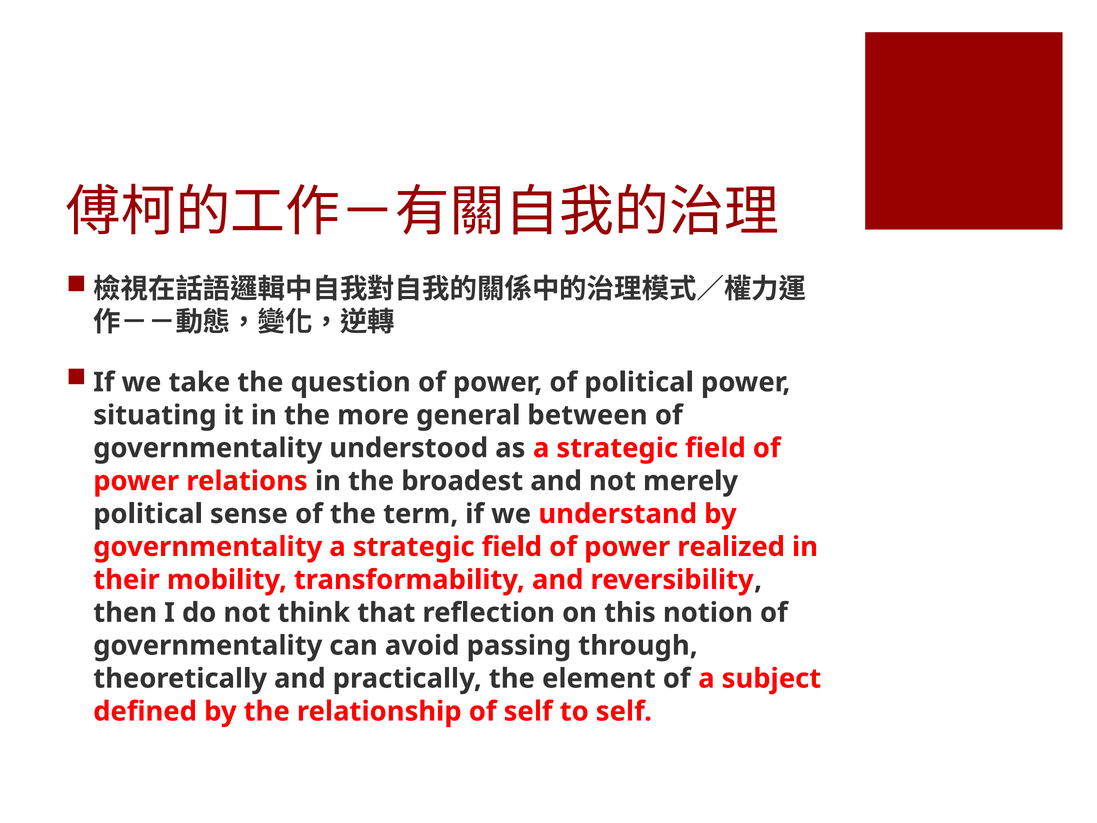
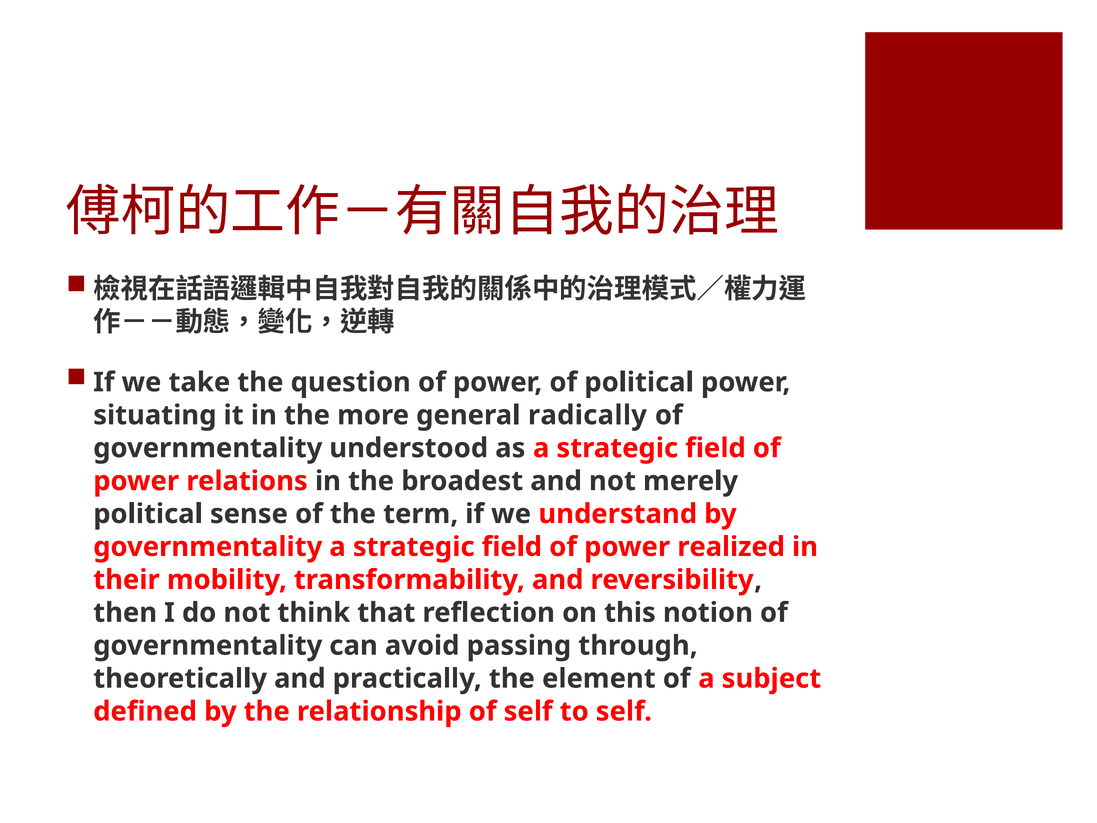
between: between -> radically
